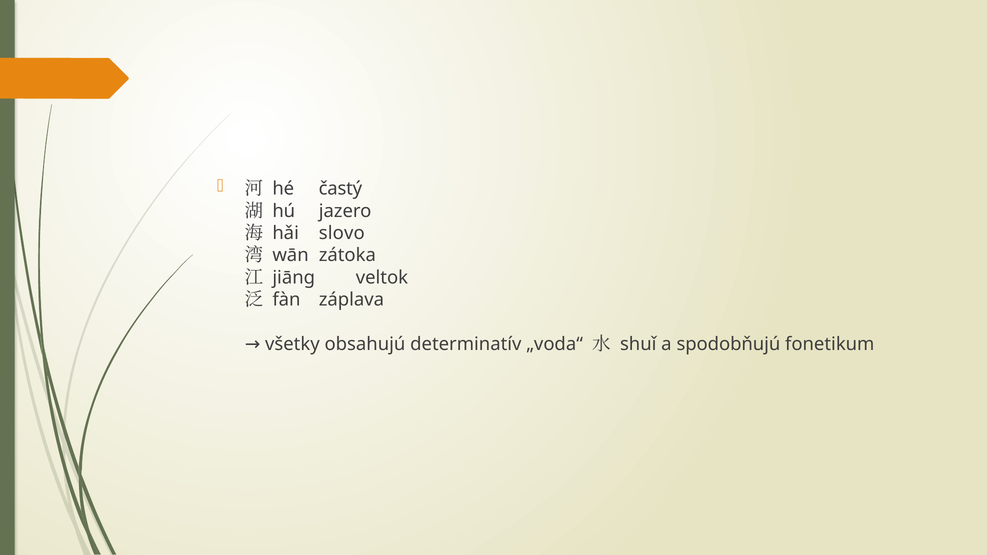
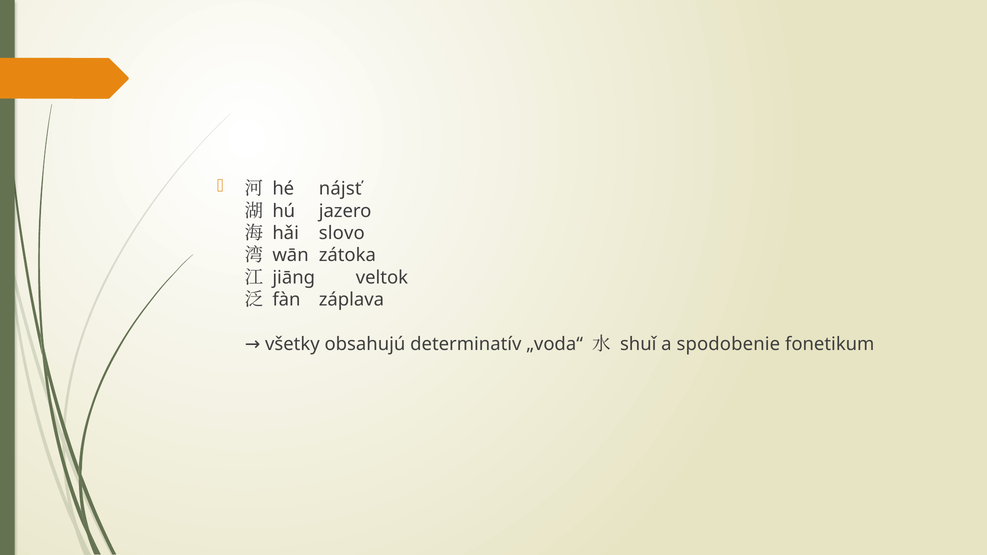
častý: častý -> nájsť
spodobňujú: spodobňujú -> spodobenie
